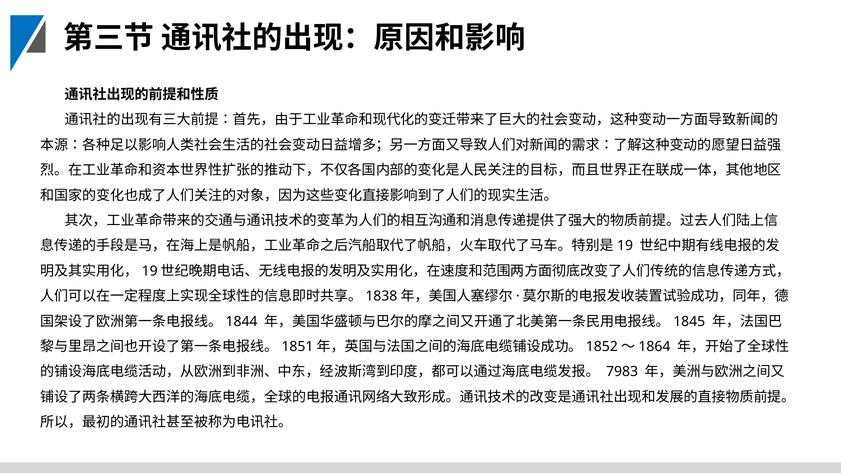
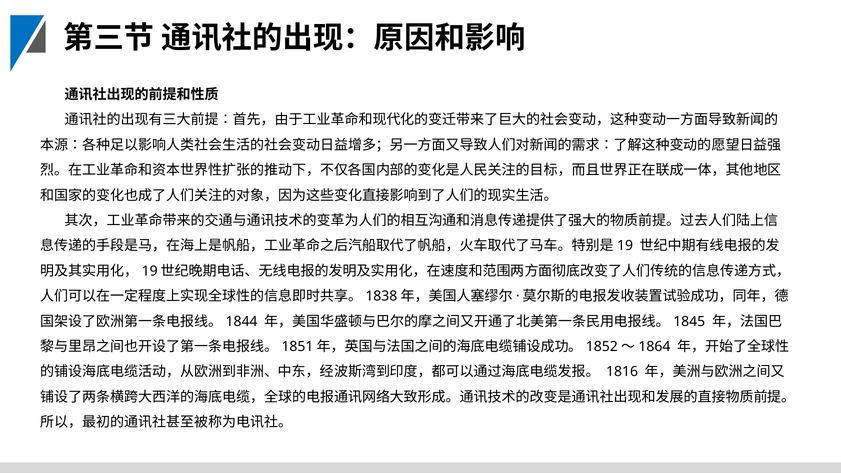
7983: 7983 -> 1816
